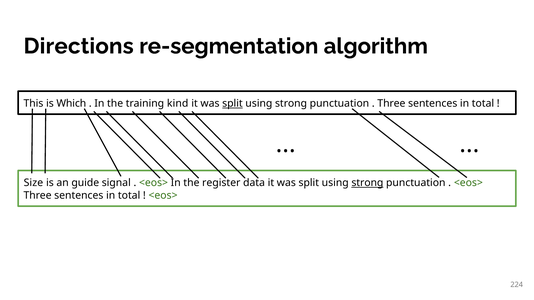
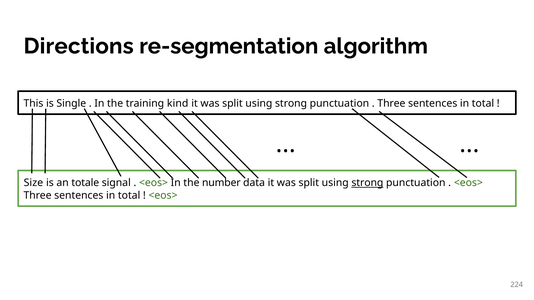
Which: Which -> Single
split at (232, 104) underline: present -> none
guide: guide -> totale
register: register -> number
